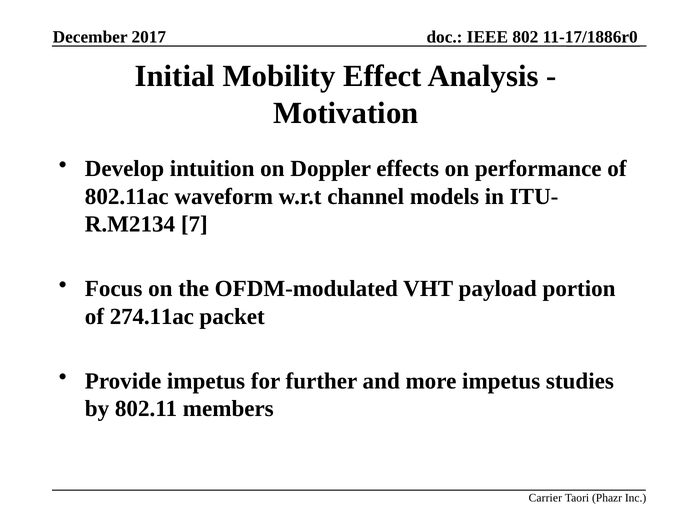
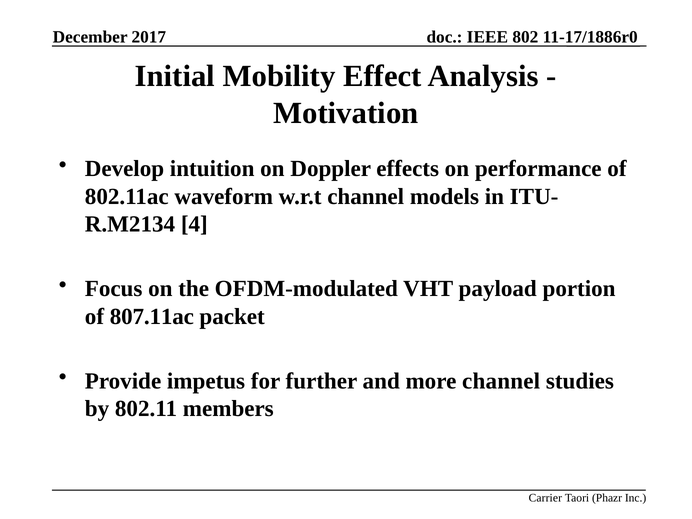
7: 7 -> 4
274.11ac: 274.11ac -> 807.11ac
more impetus: impetus -> channel
